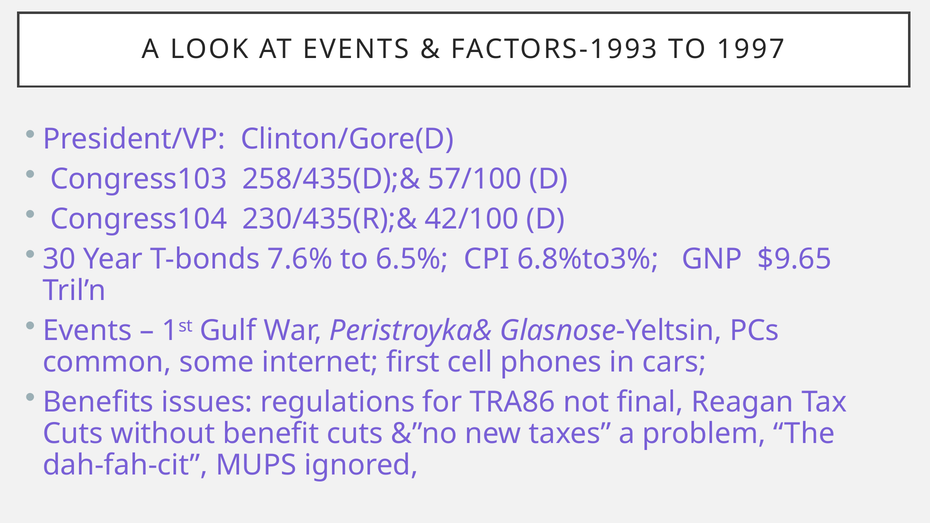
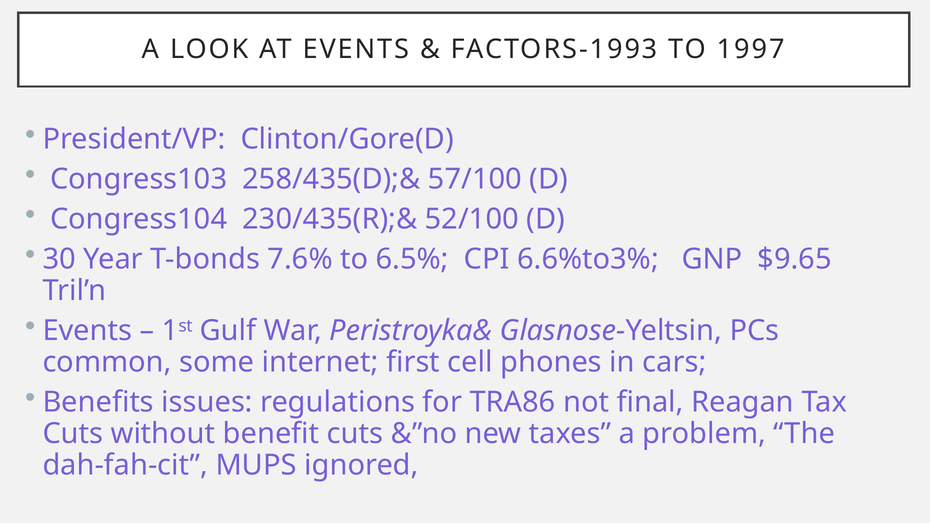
42/100: 42/100 -> 52/100
6.8%to3%: 6.8%to3% -> 6.6%to3%
